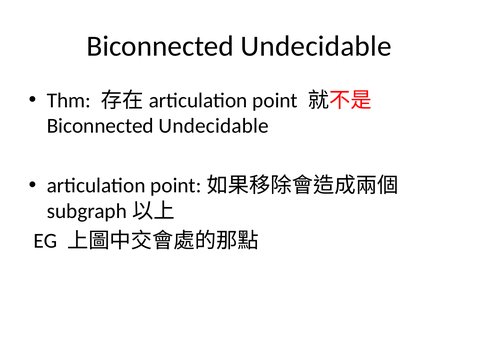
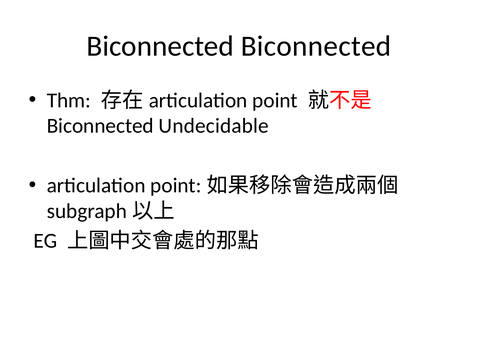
Undecidable at (316, 46): Undecidable -> Biconnected
